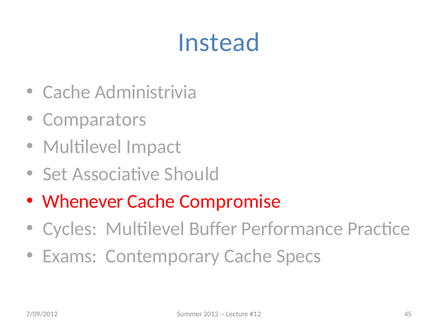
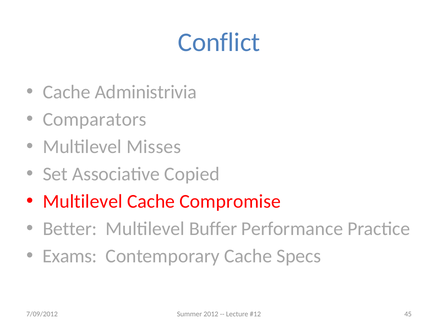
Instead: Instead -> Conflict
Impact: Impact -> Misses
Should: Should -> Copied
Whenever at (83, 201): Whenever -> Multilevel
Cycles: Cycles -> Better
